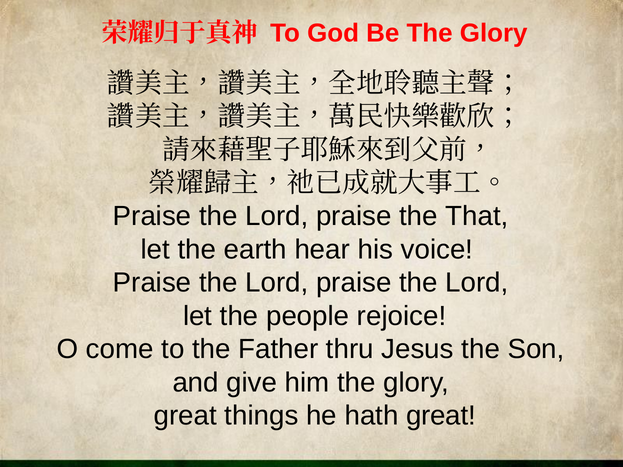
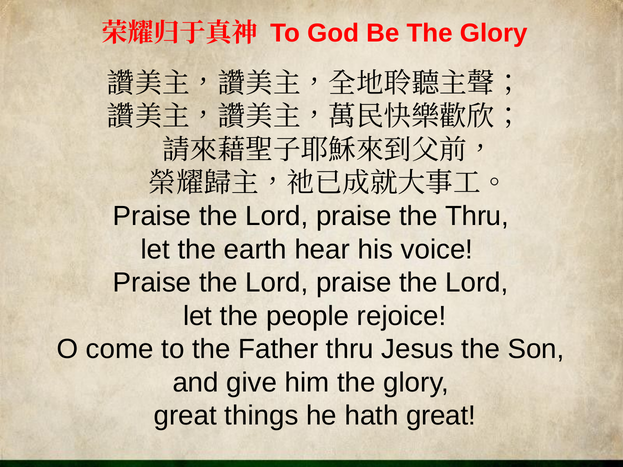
the That: That -> Thru
